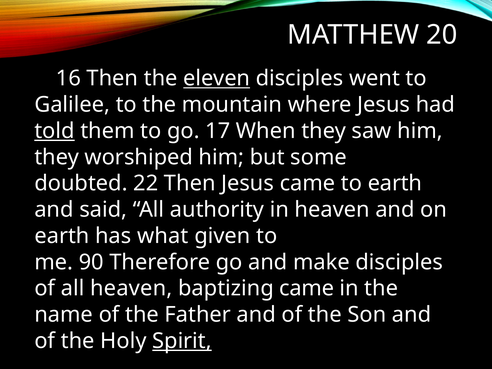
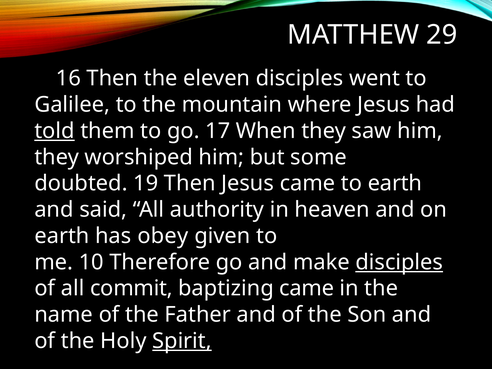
20: 20 -> 29
eleven underline: present -> none
22: 22 -> 19
what: what -> obey
90: 90 -> 10
disciples at (399, 262) underline: none -> present
all heaven: heaven -> commit
